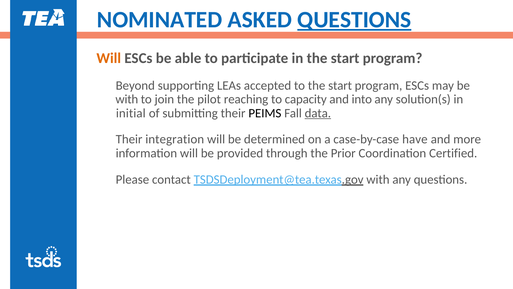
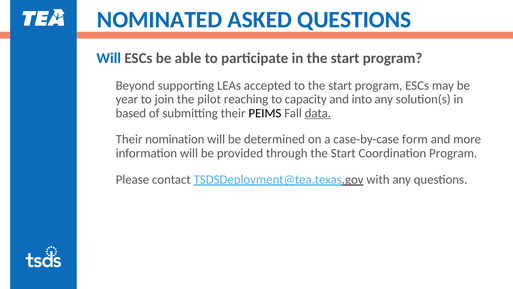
QUESTIONS at (354, 20) underline: present -> none
Will at (109, 58) colour: orange -> blue
with at (127, 99): with -> year
initial: initial -> based
integration: integration -> nomination
have: have -> form
through the Prior: Prior -> Start
Coordination Certified: Certified -> Program
